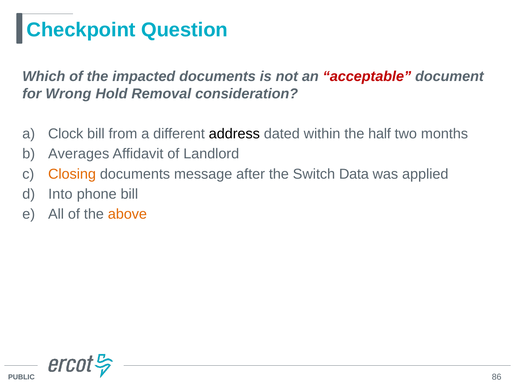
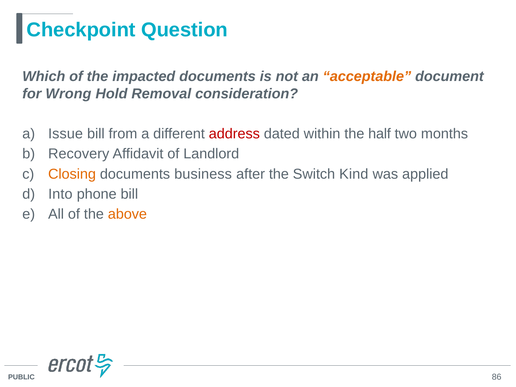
acceptable colour: red -> orange
Clock: Clock -> Issue
address colour: black -> red
Averages: Averages -> Recovery
message: message -> business
Data: Data -> Kind
